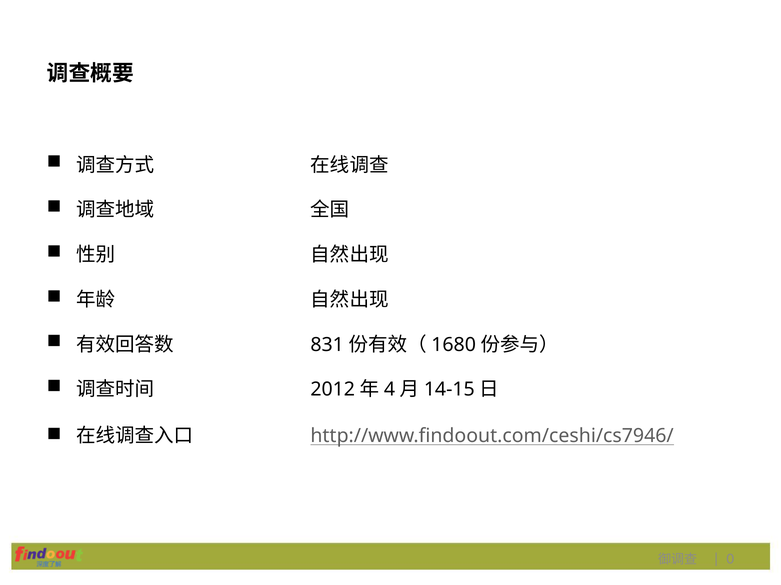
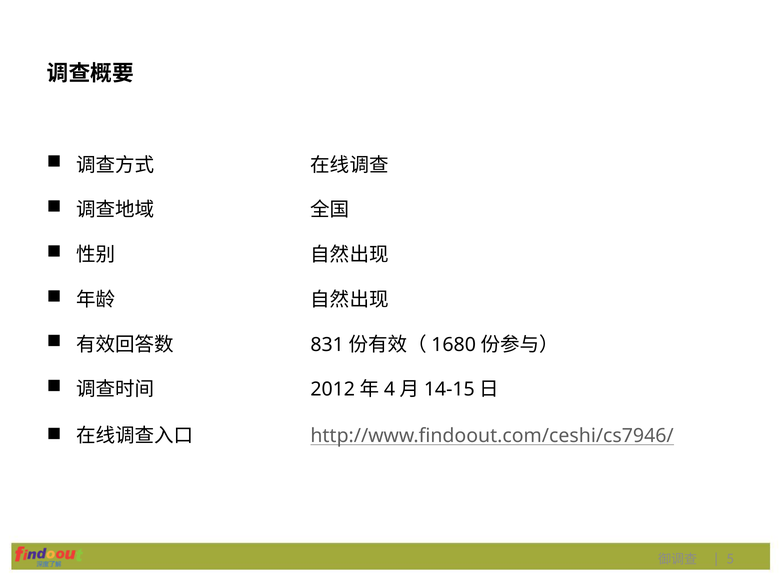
0: 0 -> 5
